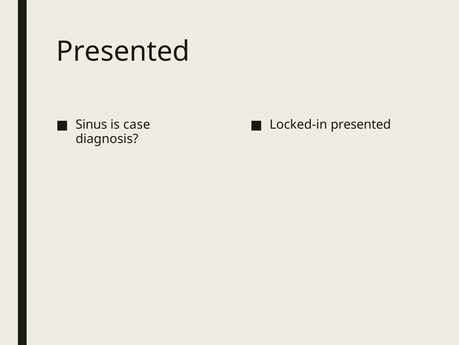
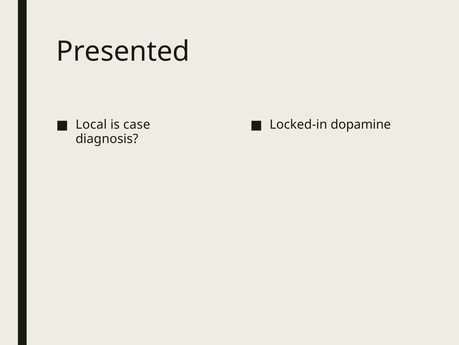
Sinus: Sinus -> Local
Locked-in presented: presented -> dopamine
